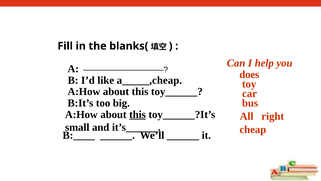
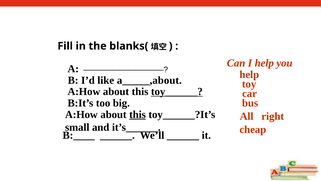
does at (249, 74): does -> help
a_____,cheap: a_____,cheap -> a_____,about
toy______ underline: none -> present
